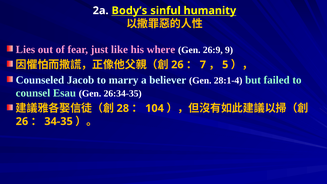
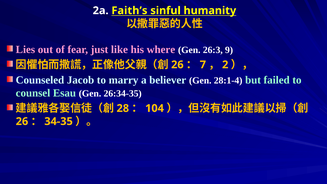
Body’s: Body’s -> Faith’s
26:9: 26:9 -> 26:3
5: 5 -> 2
